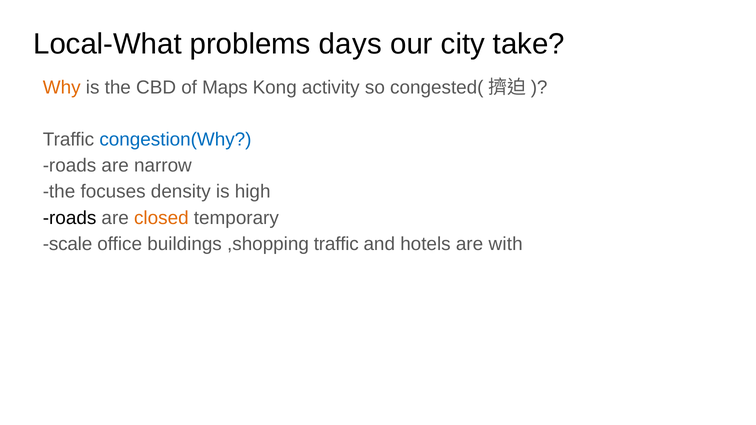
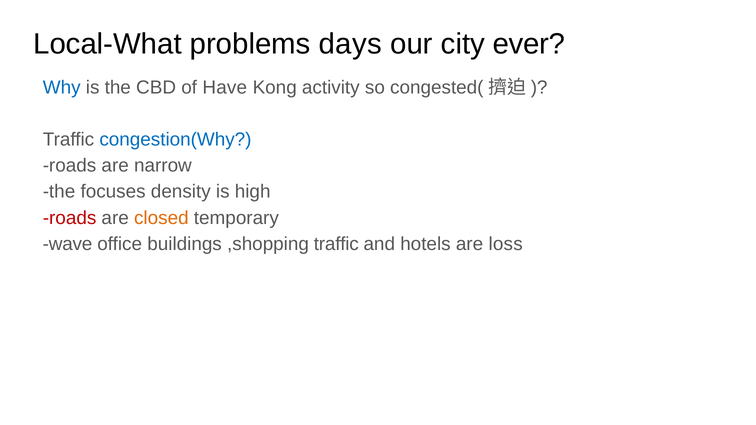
take: take -> ever
Why colour: orange -> blue
Maps: Maps -> Have
roads at (70, 218) colour: black -> red
scale: scale -> wave
with: with -> loss
